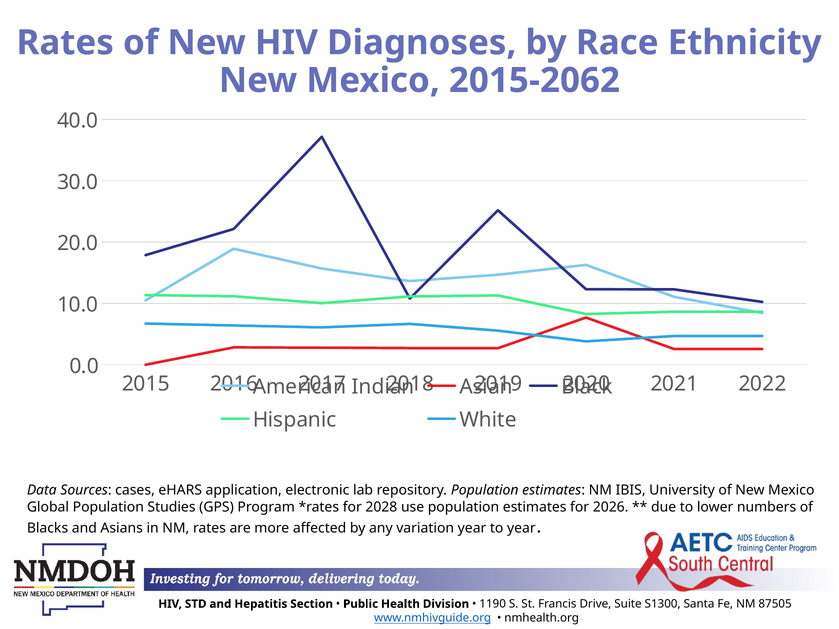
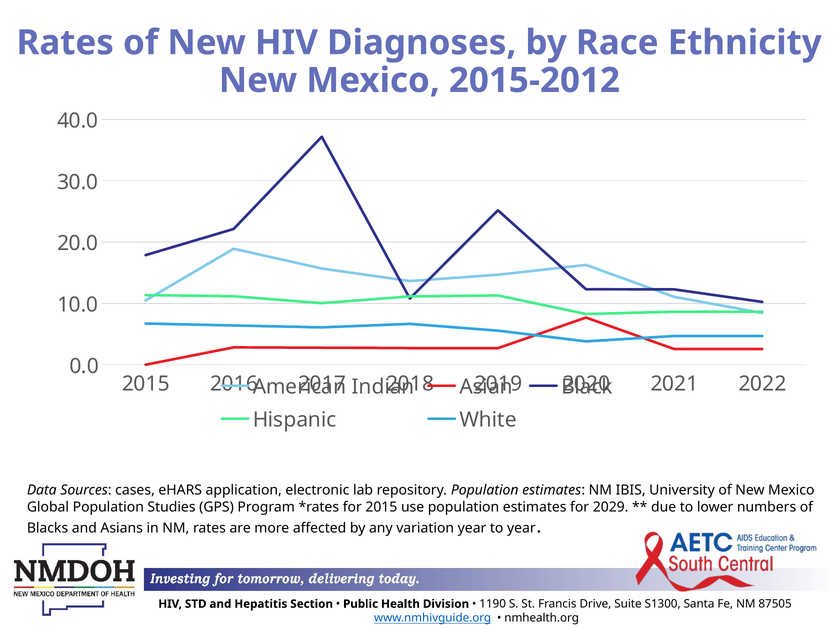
2015-2062: 2015-2062 -> 2015-2012
for 2028: 2028 -> 2015
2026: 2026 -> 2029
